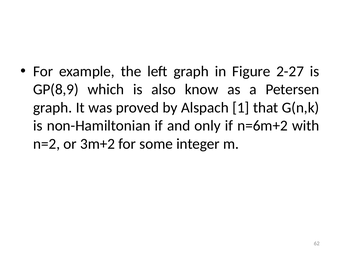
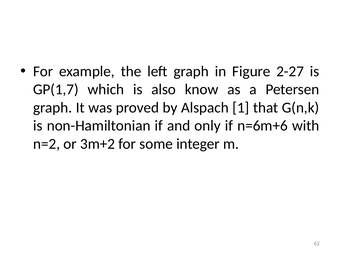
GP(8,9: GP(8,9 -> GP(1,7
n=6m+2: n=6m+2 -> n=6m+6
